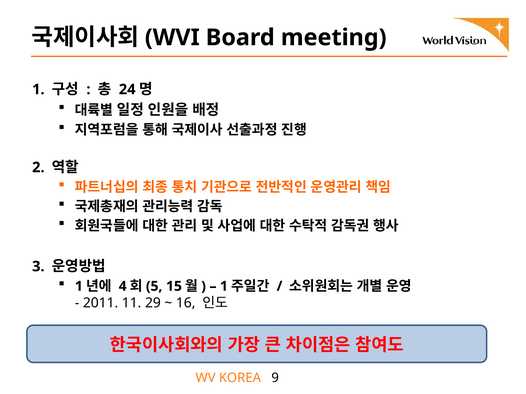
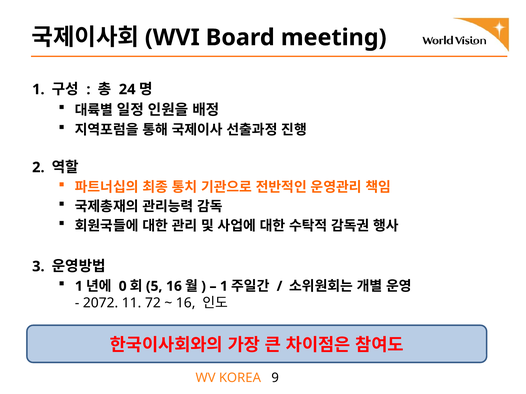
4: 4 -> 0
15 at (174, 287): 15 -> 16
2011: 2011 -> 2072
29: 29 -> 72
